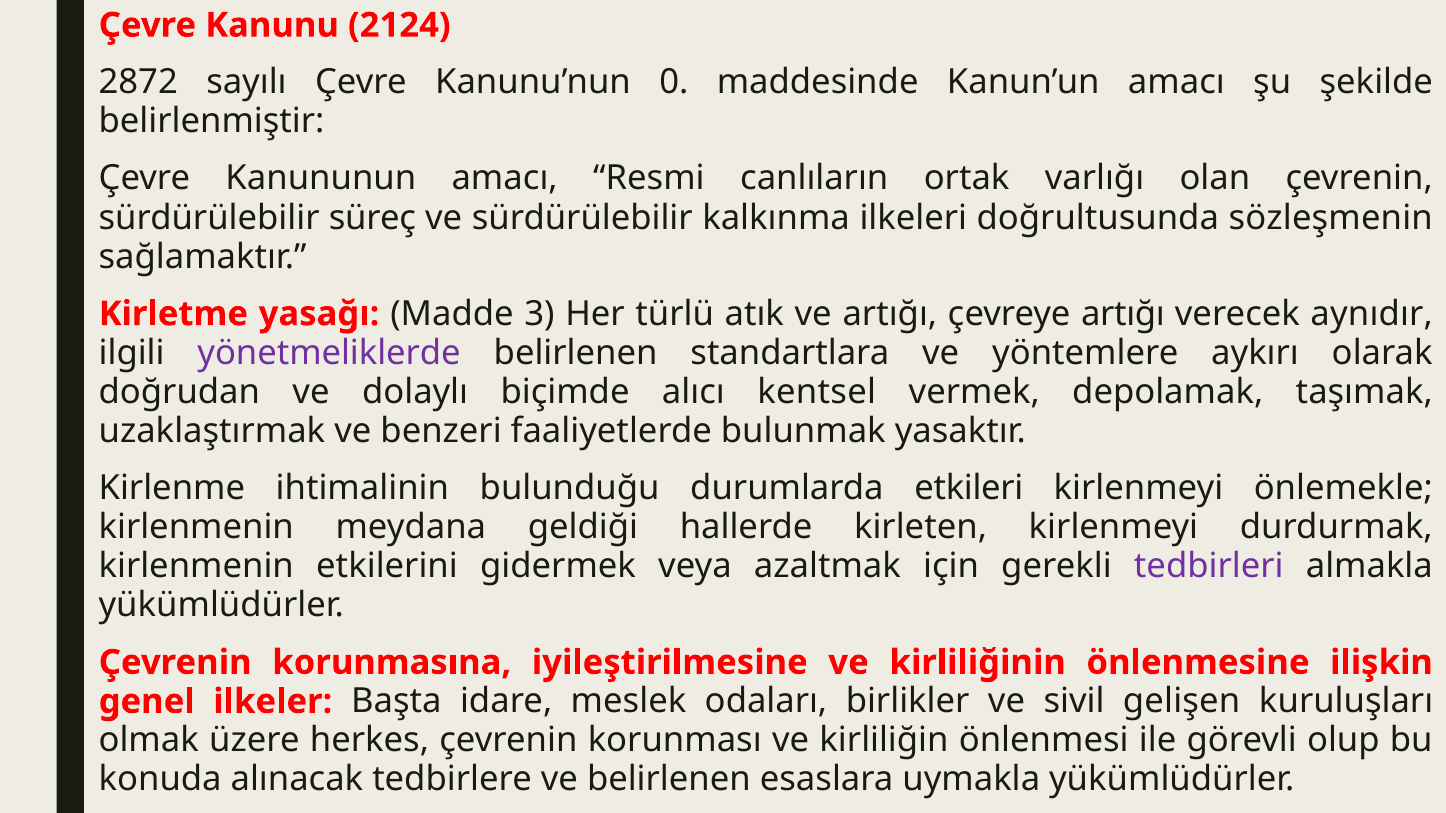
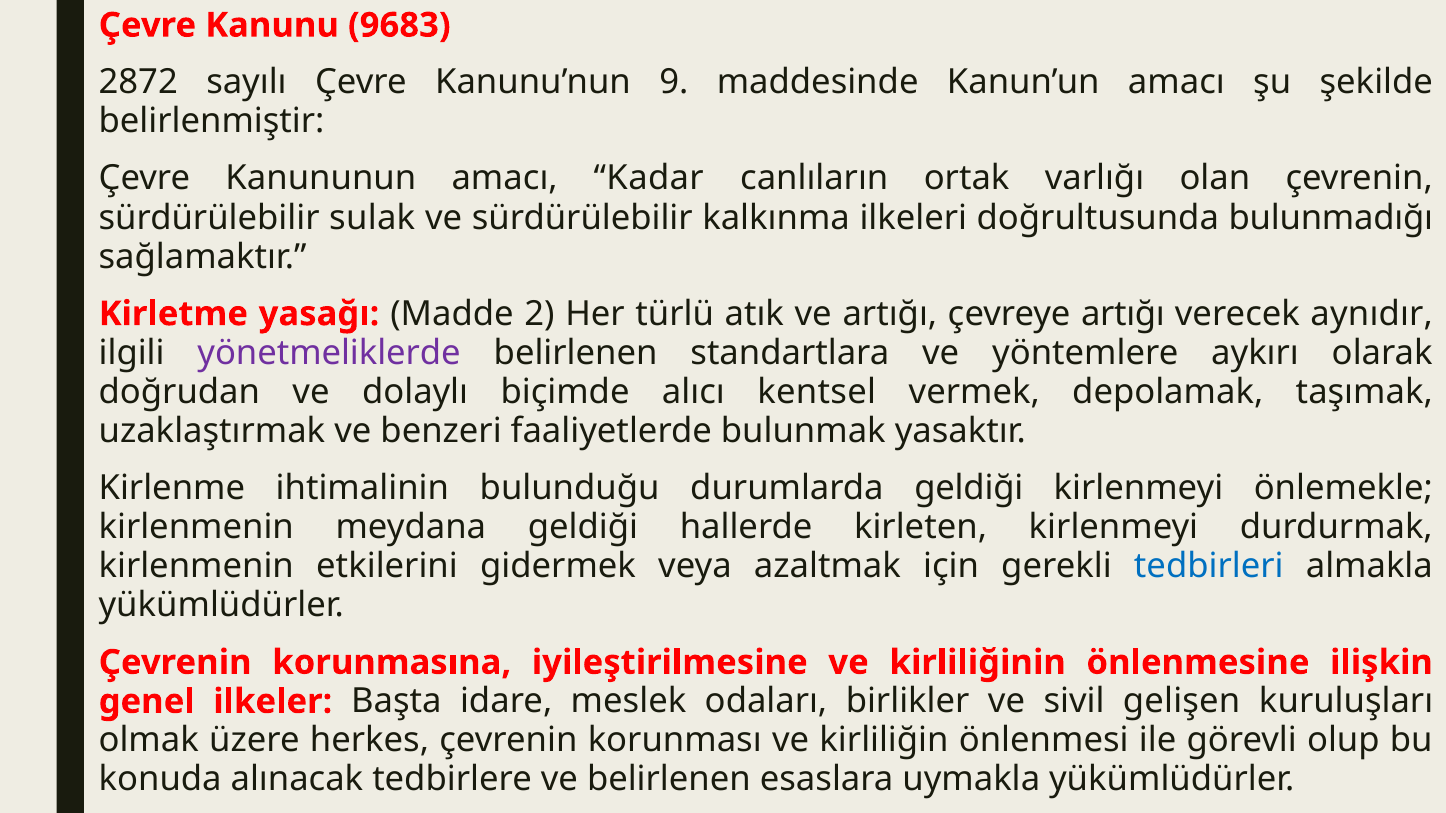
2124: 2124 -> 9683
0: 0 -> 9
Resmi: Resmi -> Kadar
süreç: süreç -> sulak
sözleşmenin: sözleşmenin -> bulunmadığı
3: 3 -> 2
durumlarda etkileri: etkileri -> geldiği
tedbirleri colour: purple -> blue
